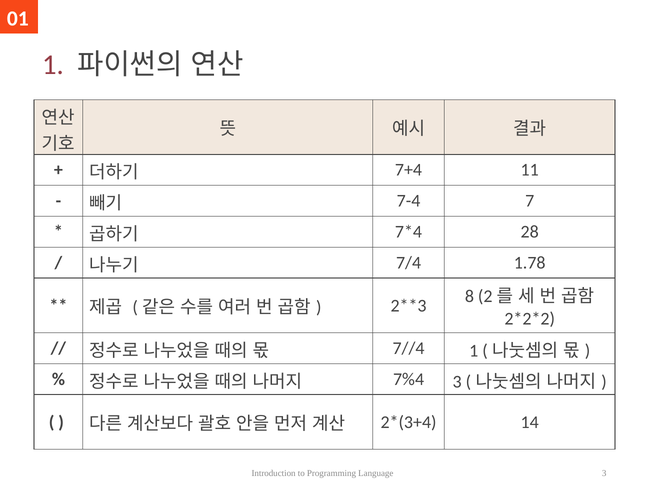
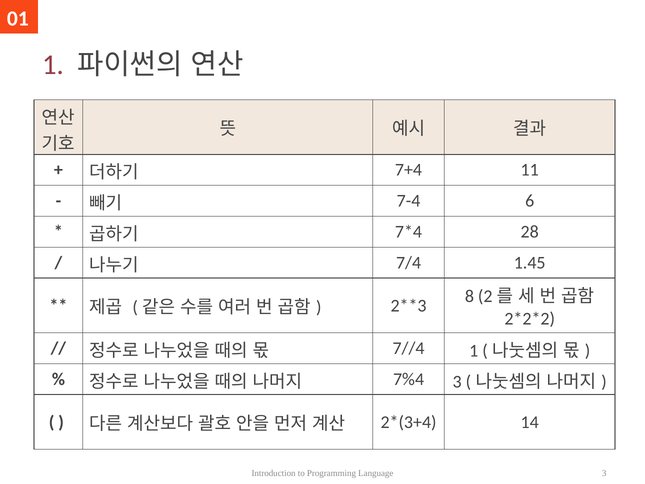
7: 7 -> 6
1.78: 1.78 -> 1.45
